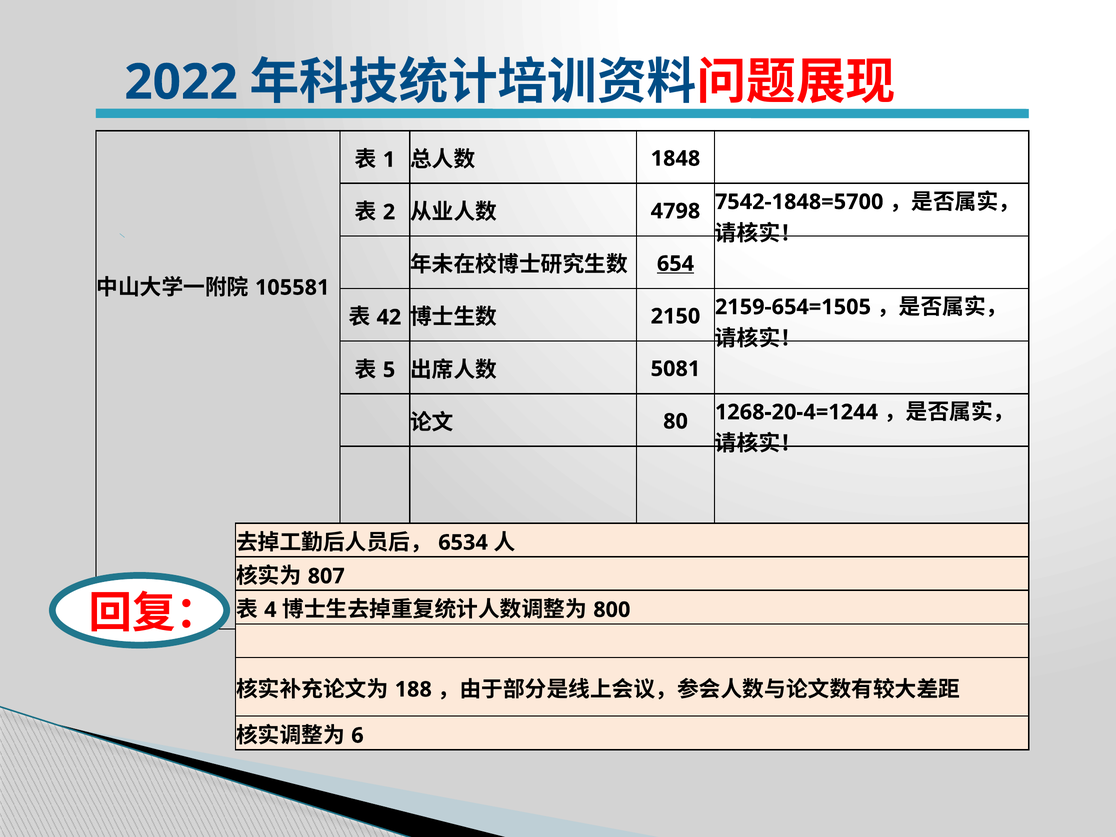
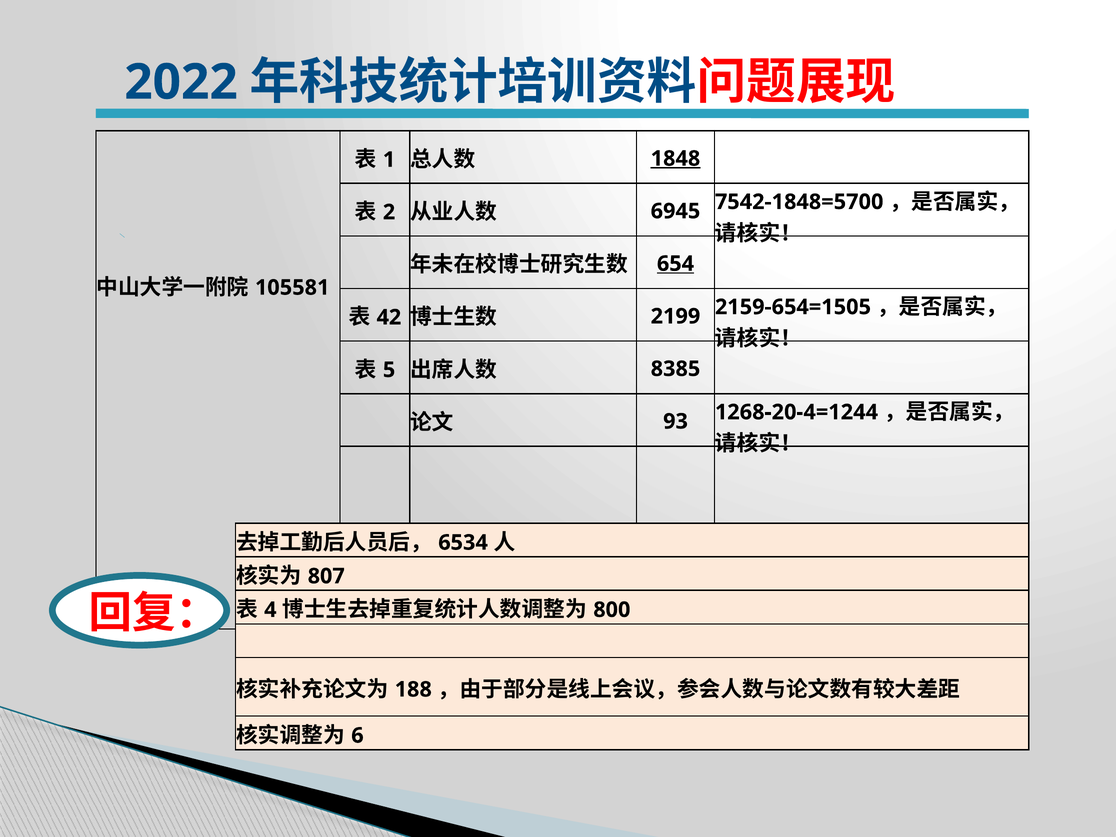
1848 underline: none -> present
4798: 4798 -> 6945
2150: 2150 -> 2199
5081: 5081 -> 8385
80: 80 -> 93
